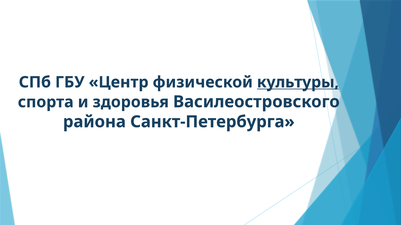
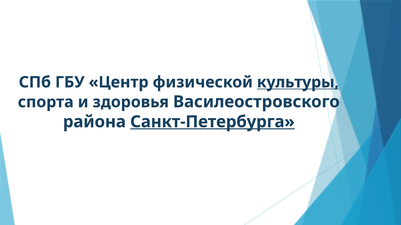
Санкт-Петербурга underline: none -> present
